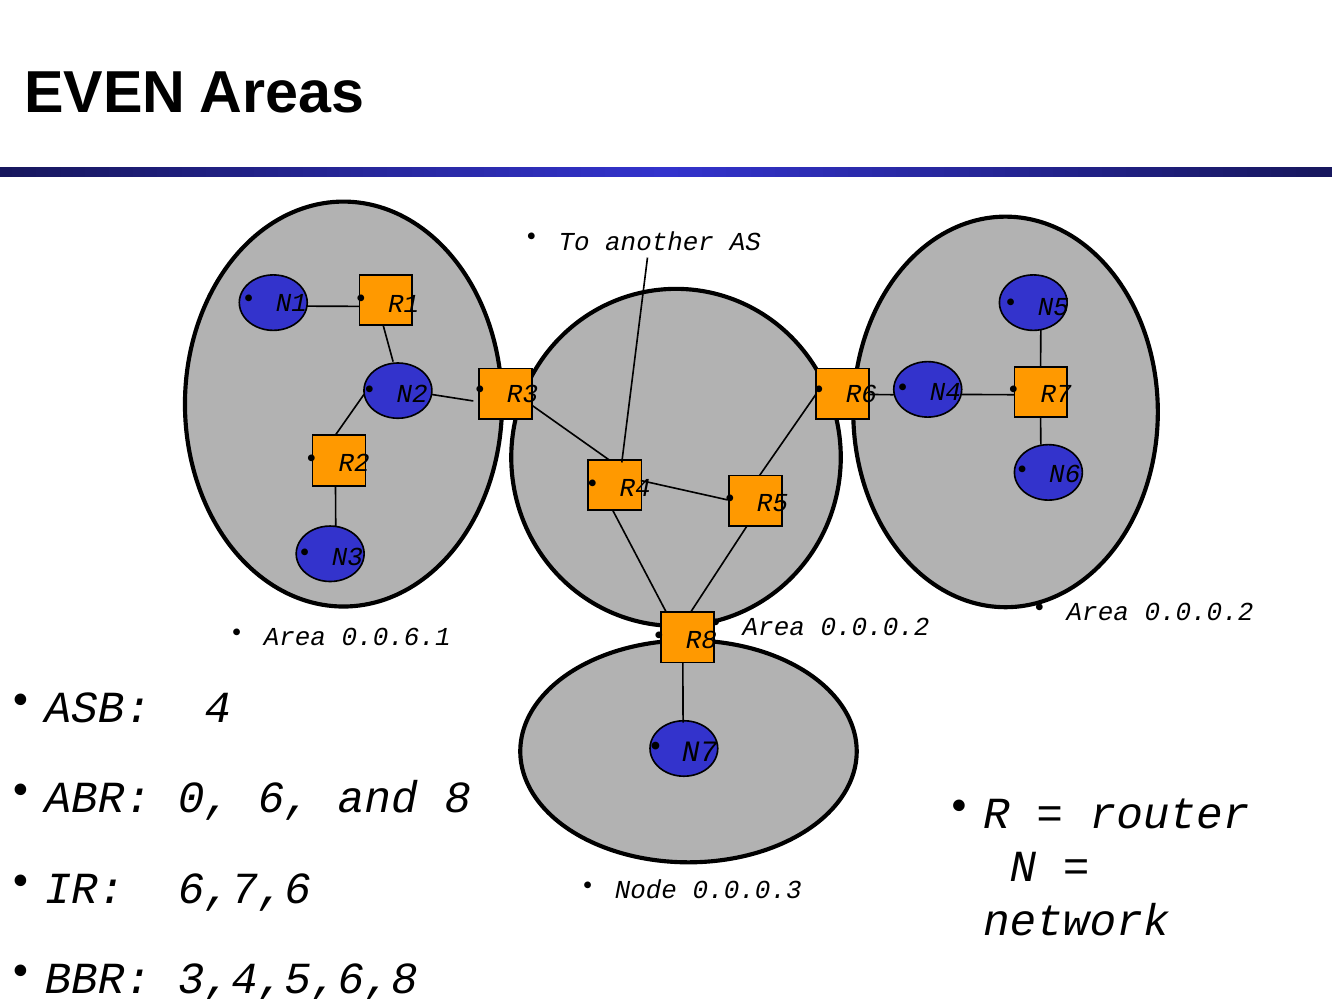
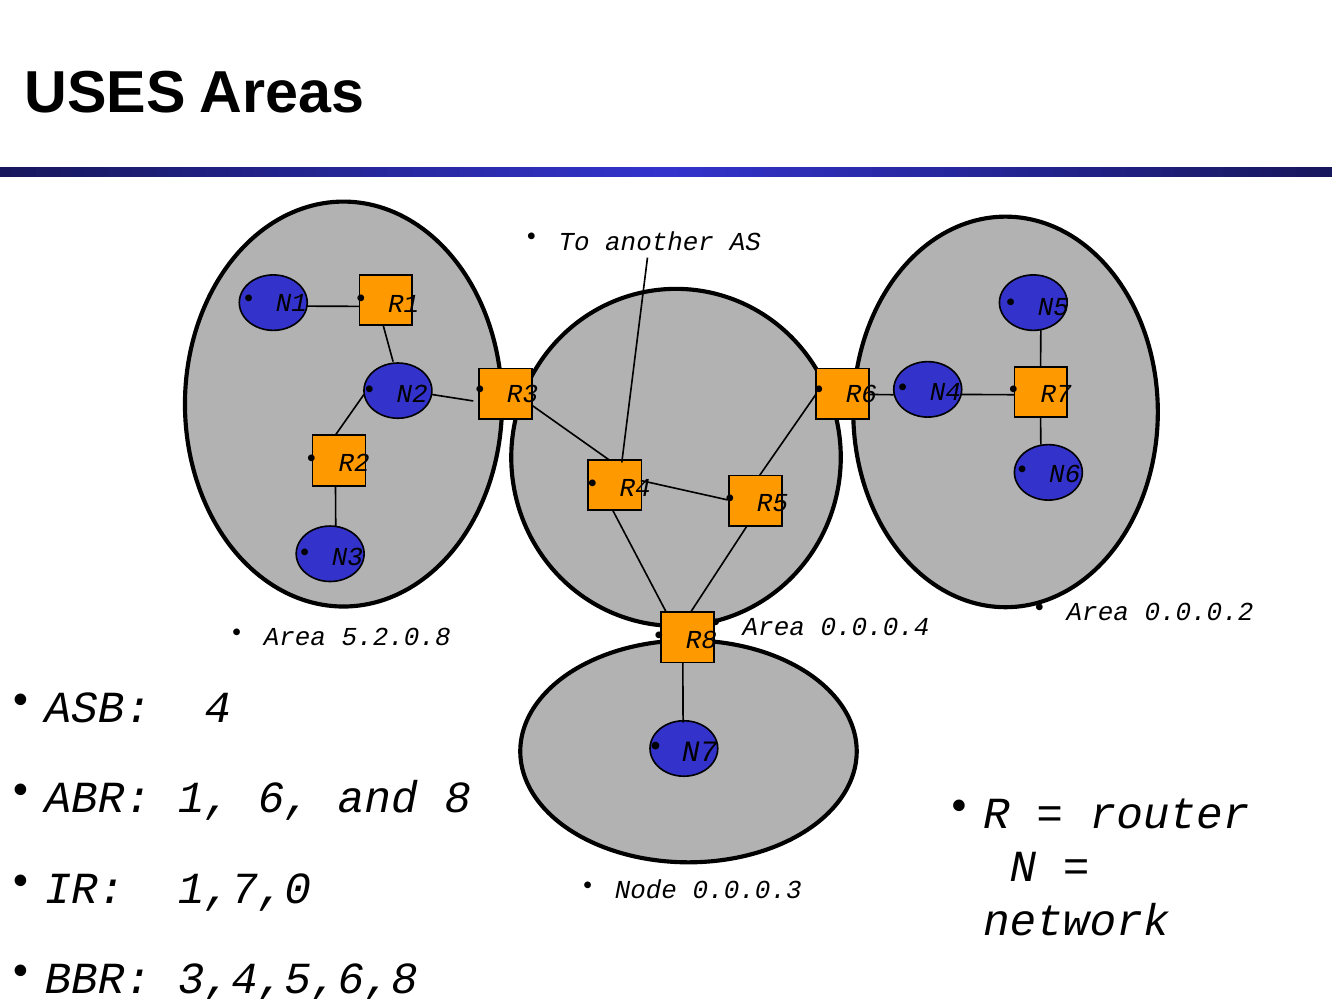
EVEN: EVEN -> USES
0.0.0.2 at (875, 627): 0.0.0.2 -> 0.0.0.4
0.0.6.1: 0.0.6.1 -> 5.2.0.8
0: 0 -> 1
6,7,6: 6,7,6 -> 1,7,0
